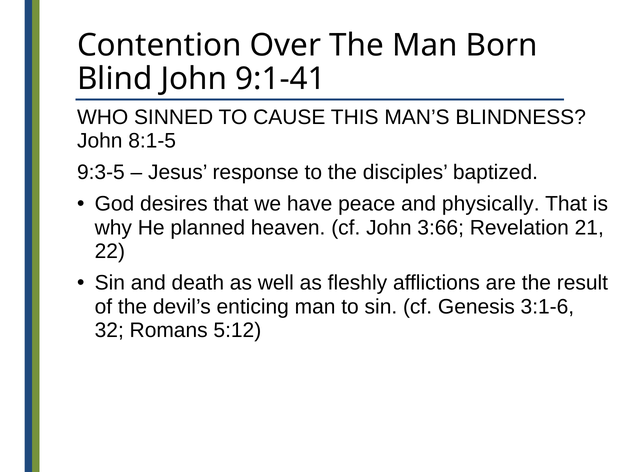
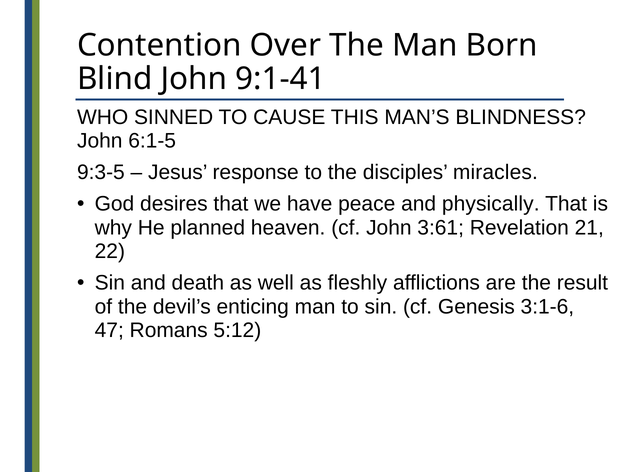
8:1-5: 8:1-5 -> 6:1-5
baptized: baptized -> miracles
3:66: 3:66 -> 3:61
32: 32 -> 47
